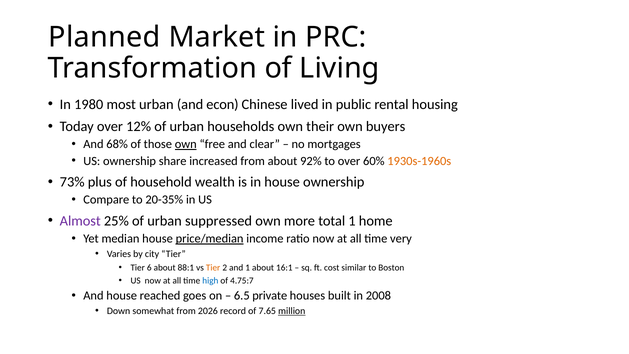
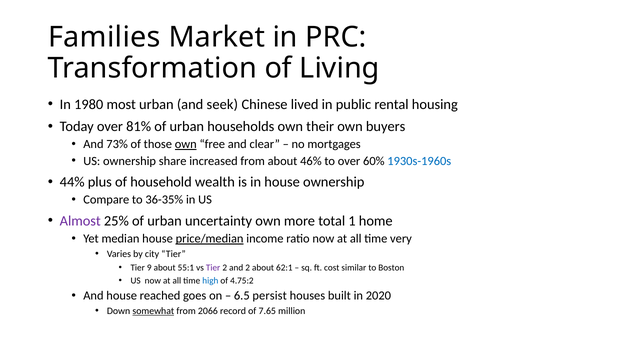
Planned: Planned -> Families
econ: econ -> seek
12%: 12% -> 81%
68%: 68% -> 73%
92%: 92% -> 46%
1930s-1960s colour: orange -> blue
73%: 73% -> 44%
20-35%: 20-35% -> 36-35%
suppressed: suppressed -> uncertainty
6: 6 -> 9
88:1: 88:1 -> 55:1
Tier at (213, 267) colour: orange -> purple
and 1: 1 -> 2
16:1: 16:1 -> 62:1
4.75:7: 4.75:7 -> 4.75:2
private: private -> persist
2008: 2008 -> 2020
somewhat underline: none -> present
2026: 2026 -> 2066
million underline: present -> none
